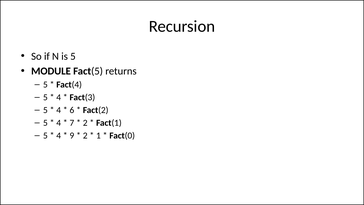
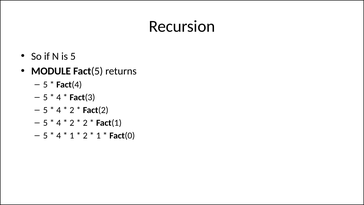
6 at (72, 110): 6 -> 2
7 at (72, 123): 7 -> 2
9 at (72, 136): 9 -> 1
